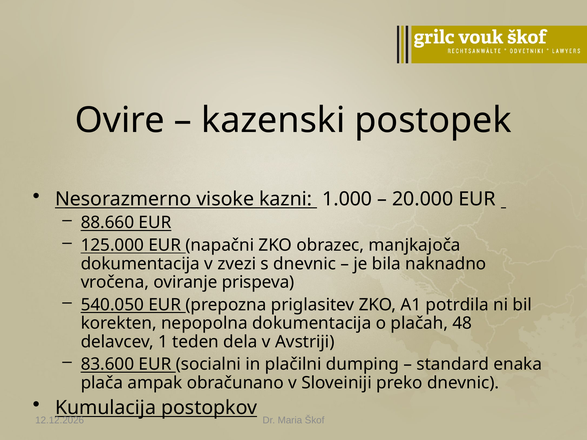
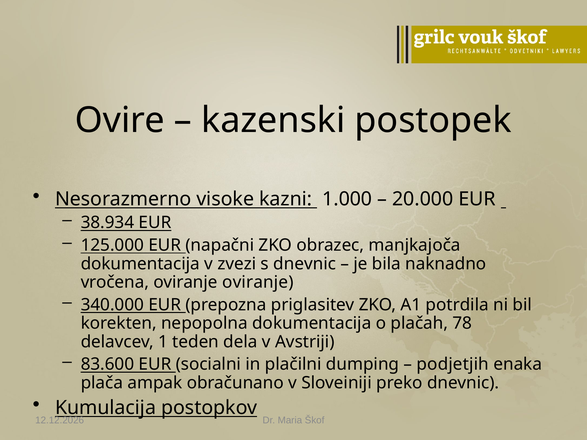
88.660: 88.660 -> 38.934
oviranje prispeva: prispeva -> oviranje
540.050: 540.050 -> 340.000
48: 48 -> 78
standard: standard -> podjetjih
